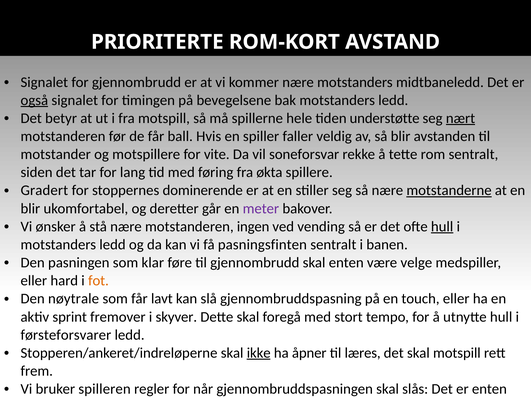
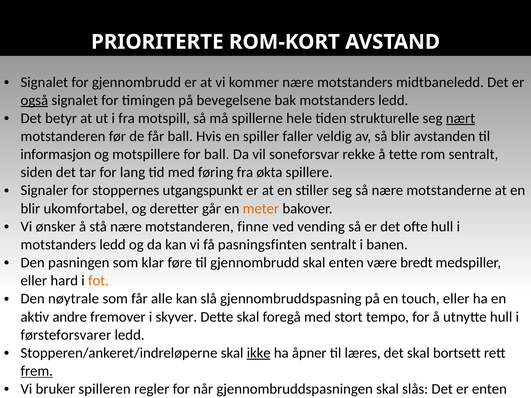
understøtte: understøtte -> strukturelle
motstander at (56, 154): motstander -> informasjon
for vite: vite -> ball
Gradert: Gradert -> Signaler
dominerende: dominerende -> utgangspunkt
motstanderne underline: present -> none
meter colour: purple -> orange
ingen: ingen -> finne
hull at (442, 227) underline: present -> none
velge: velge -> bredt
lavt: lavt -> alle
sprint: sprint -> andre
skal motspill: motspill -> bortsett
frem underline: none -> present
